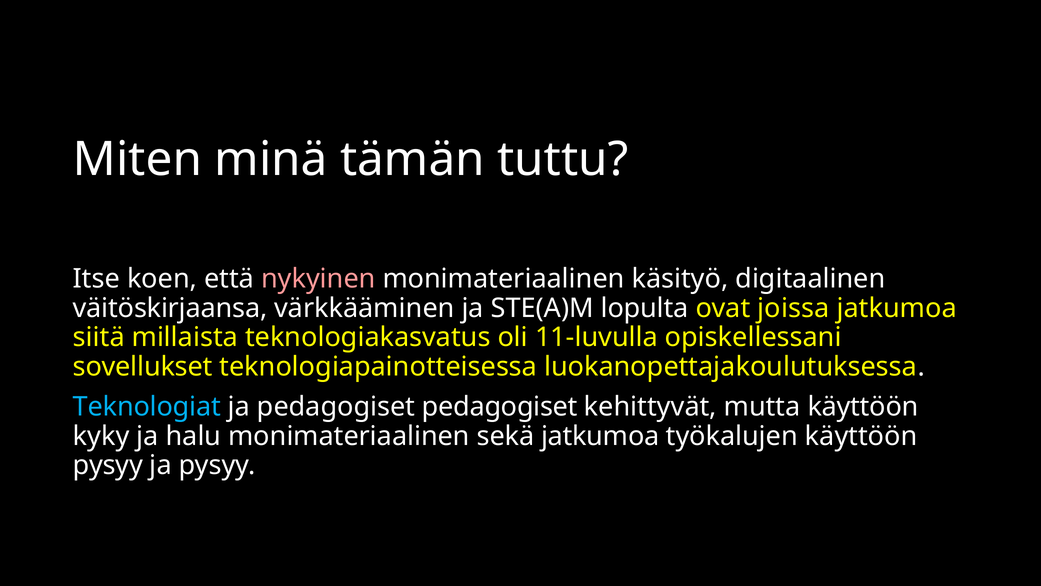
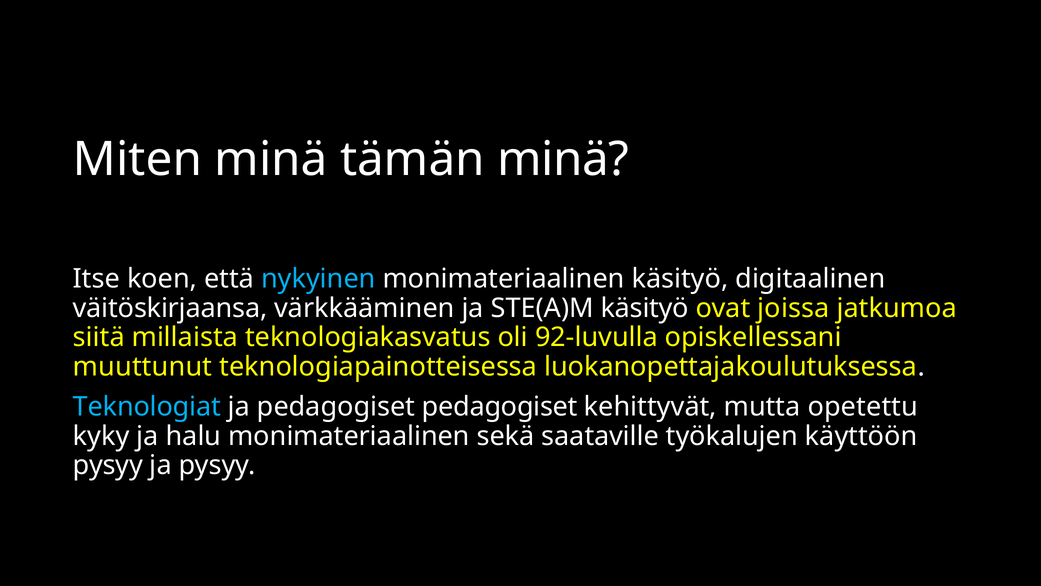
tämän tuttu: tuttu -> minä
nykyinen colour: pink -> light blue
STE(A)M lopulta: lopulta -> käsityö
11-luvulla: 11-luvulla -> 92-luvulla
sovellukset: sovellukset -> muuttunut
mutta käyttöön: käyttöön -> opetettu
sekä jatkumoa: jatkumoa -> saataville
